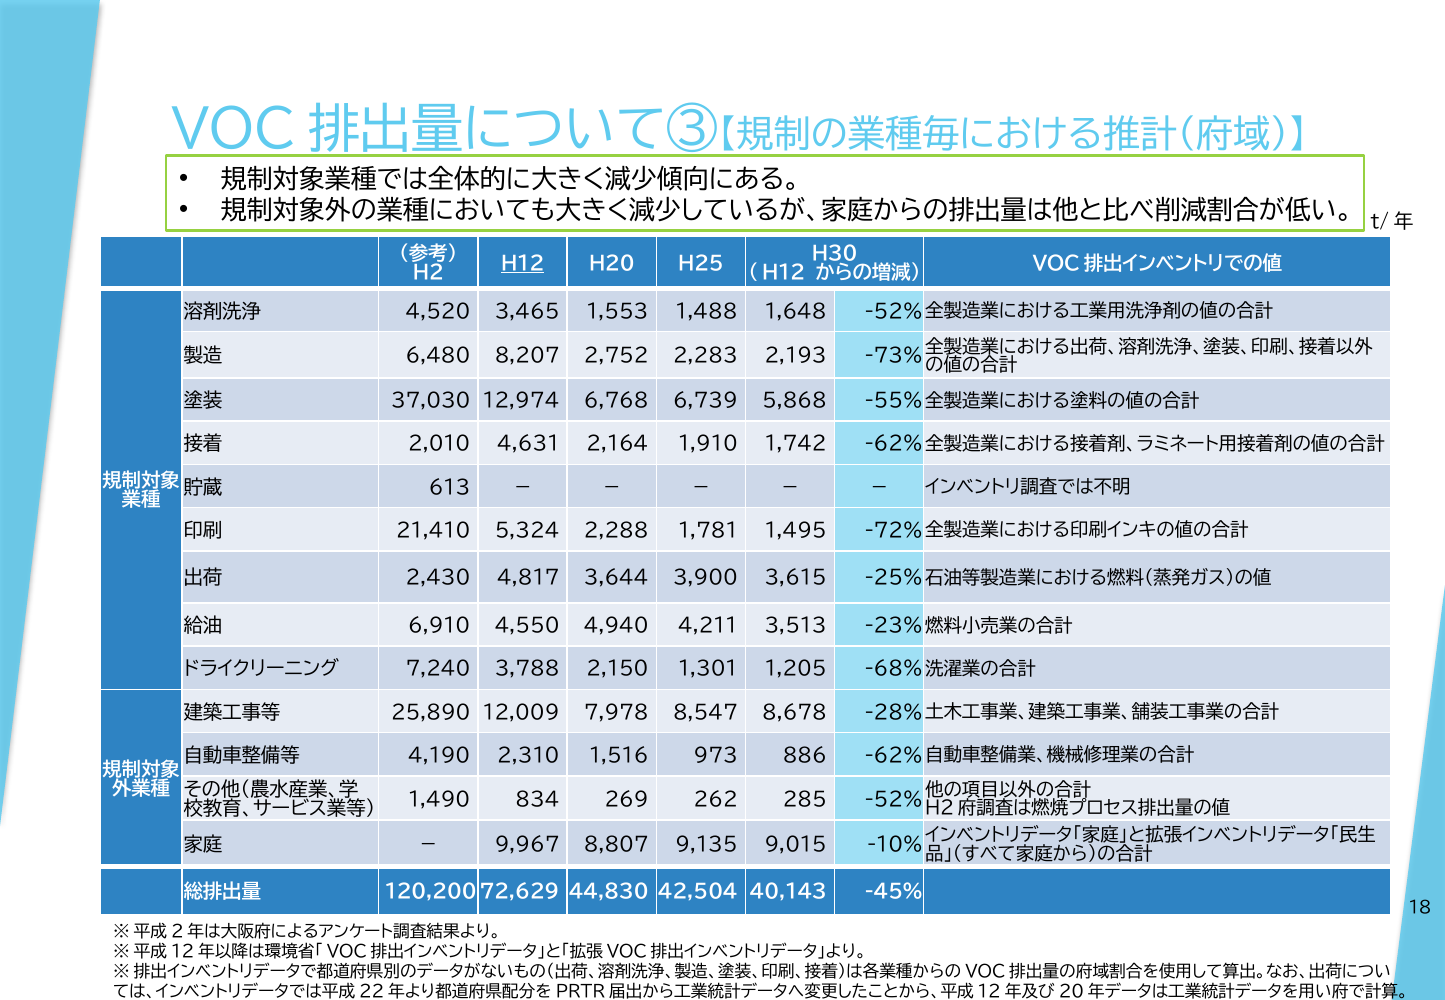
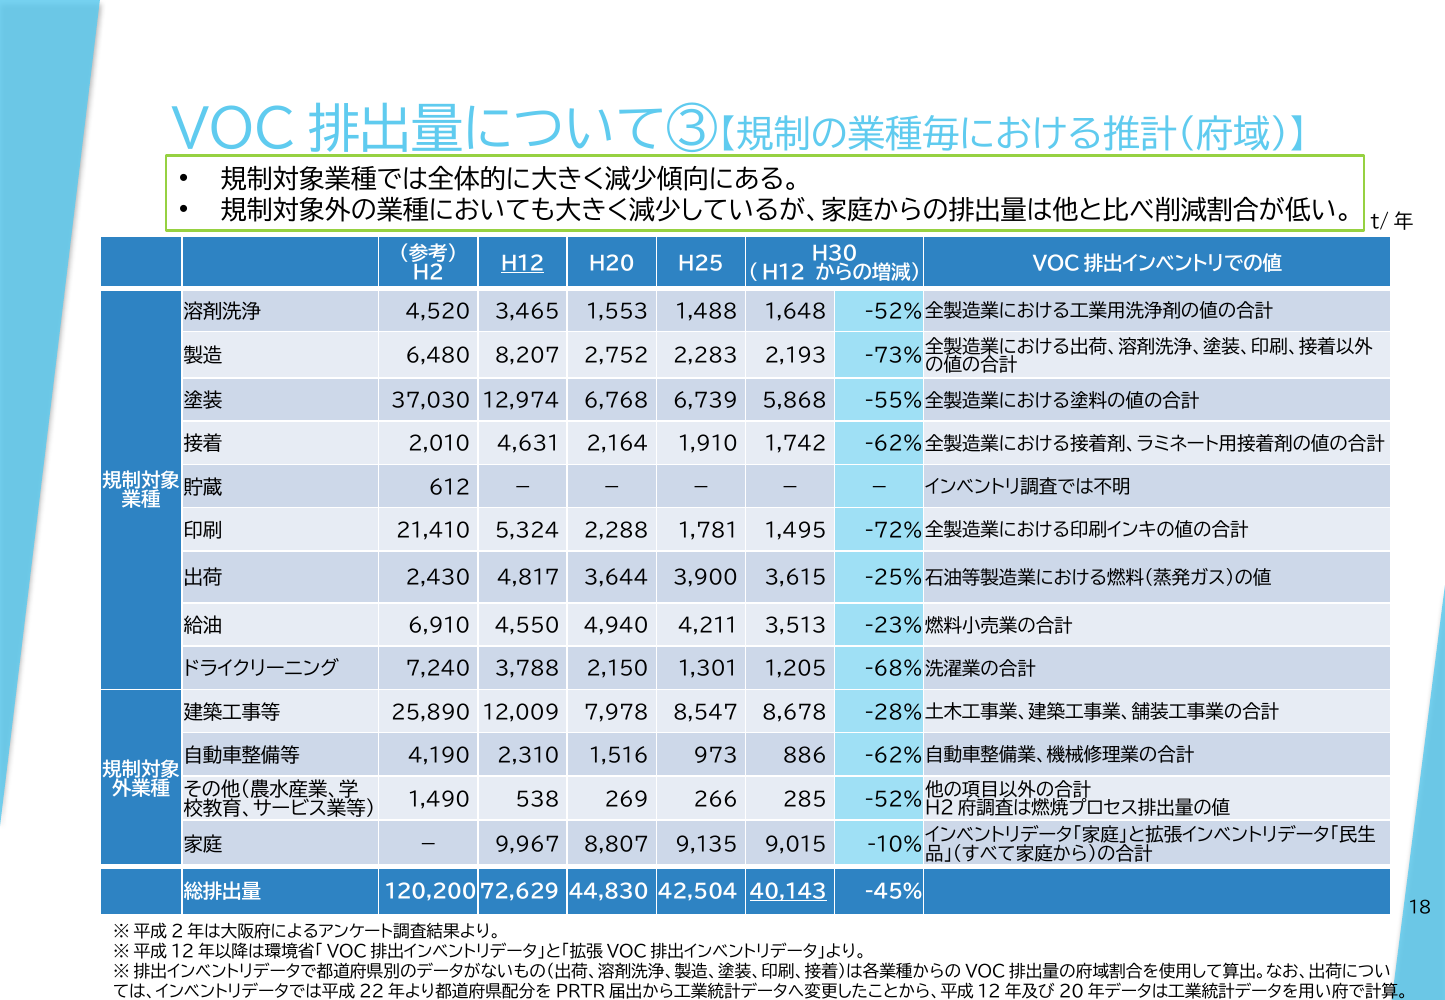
613: 613 -> 612
834: 834 -> 538
262: 262 -> 266
40,143 underline: none -> present
